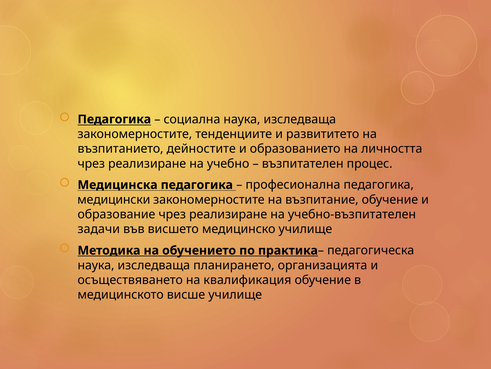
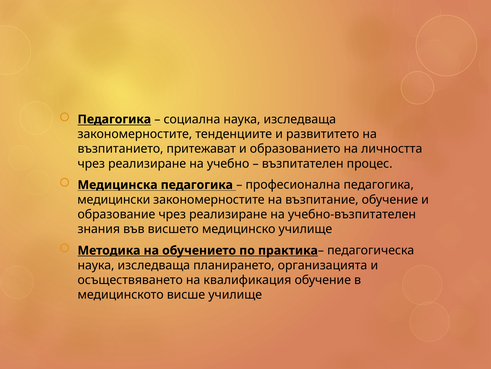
дейностите: дейностите -> притежават
задачи: задачи -> знания
